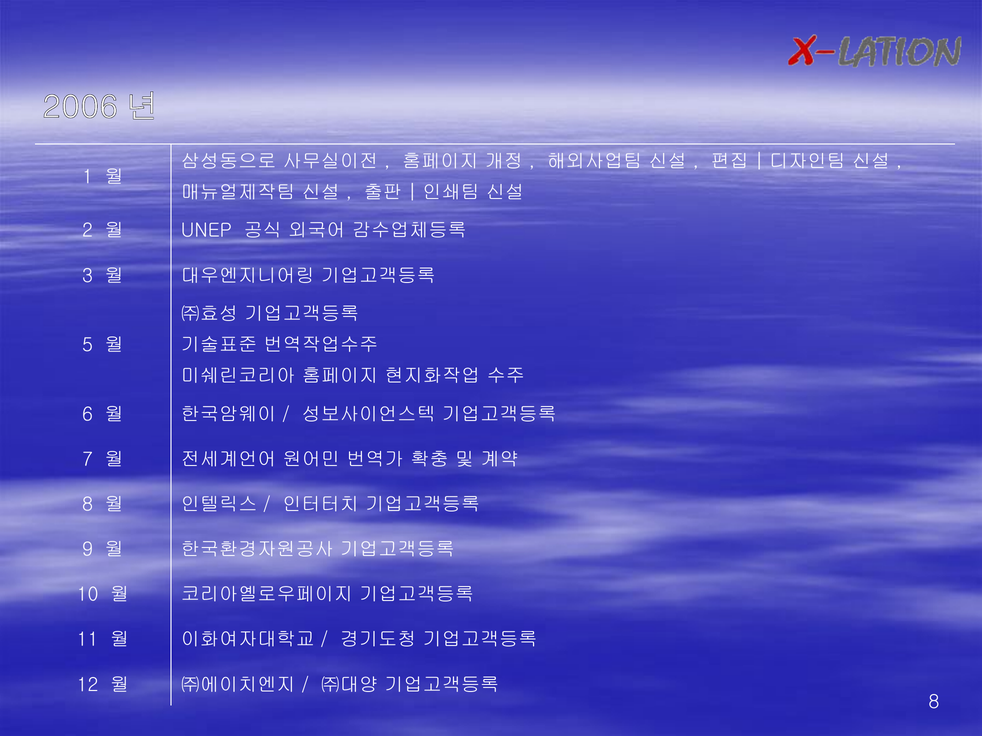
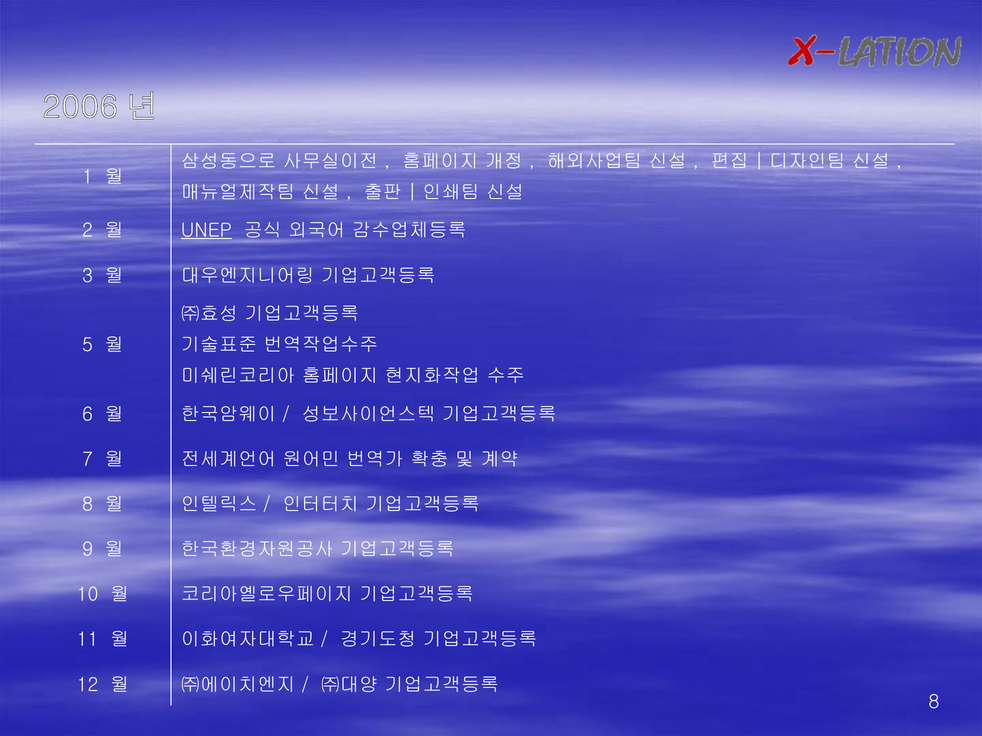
UNEP underline: none -> present
